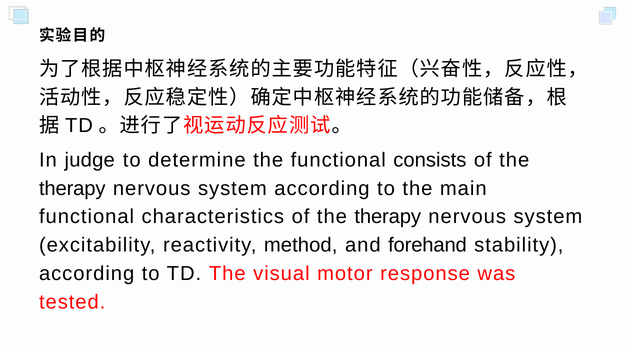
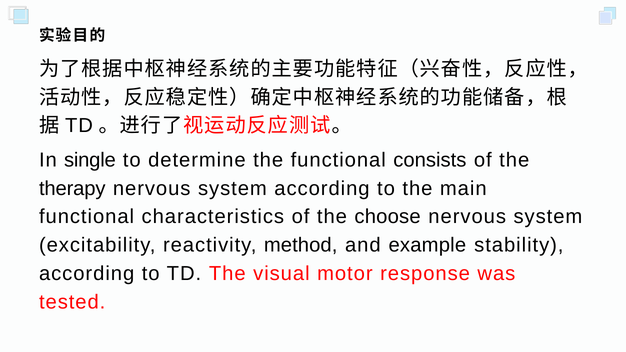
judge: judge -> single
characteristics of the therapy: therapy -> choose
forehand: forehand -> example
